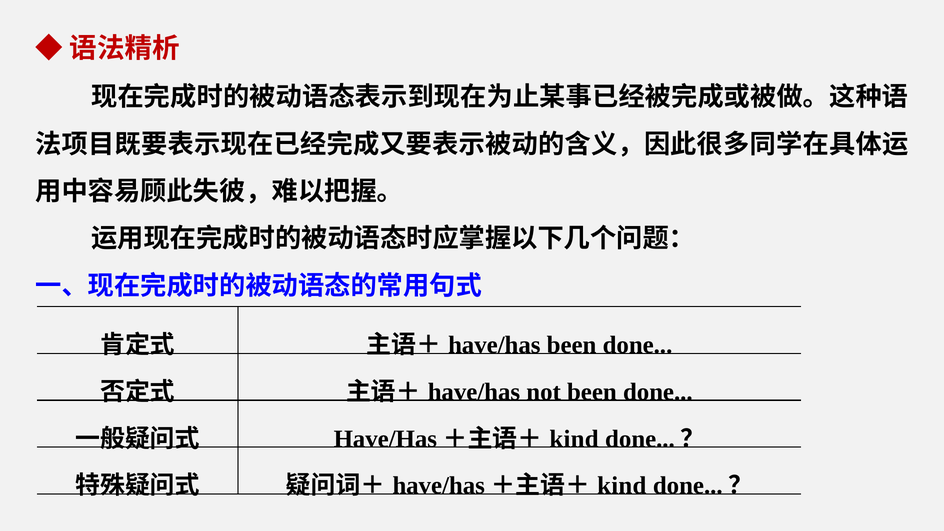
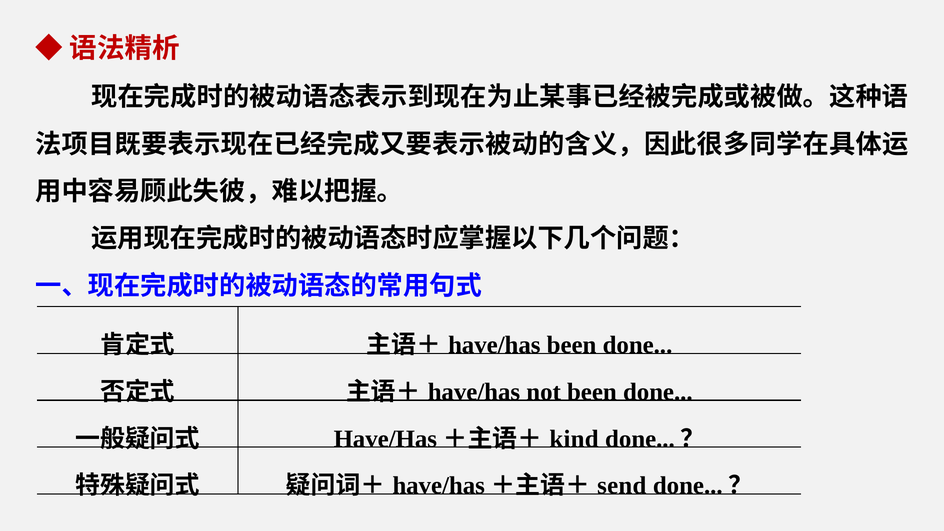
kind at (622, 486): kind -> send
